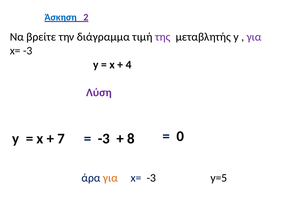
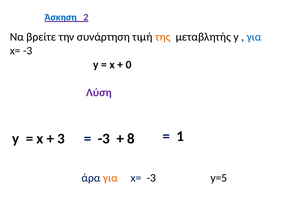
διάγραμμα: διάγραμμα -> συνάρτηση
της colour: purple -> orange
για at (254, 37) colour: purple -> blue
4: 4 -> 0
7: 7 -> 3
0: 0 -> 1
